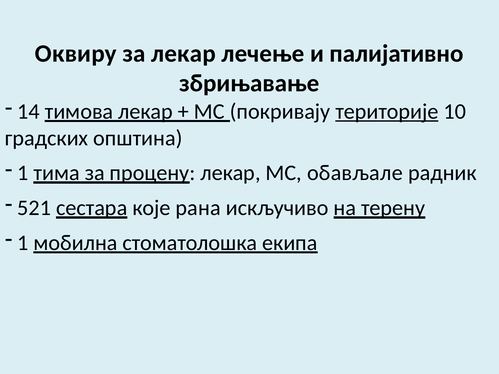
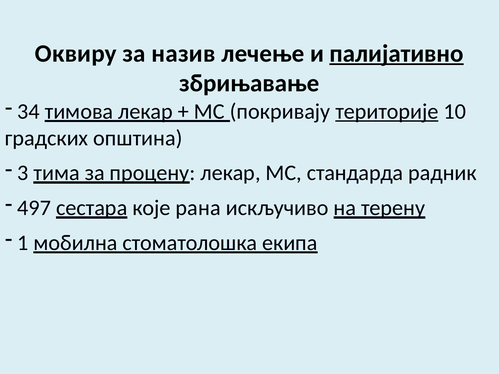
за лекар: лекар -> назив
палијативно underline: none -> present
14: 14 -> 34
1 at (23, 173): 1 -> 3
обављале: обављале -> стандарда
521: 521 -> 497
